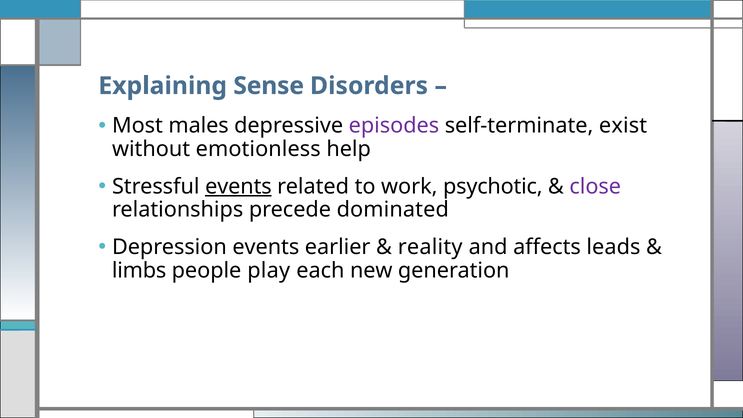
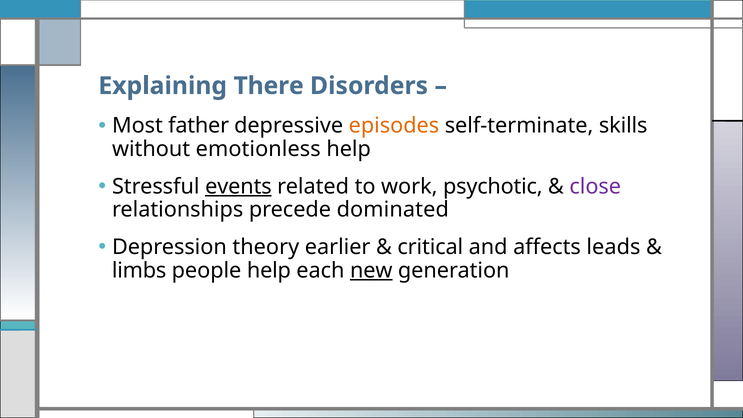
Sense: Sense -> There
males: males -> father
episodes colour: purple -> orange
exist: exist -> skills
Depression events: events -> theory
reality: reality -> critical
people play: play -> help
new underline: none -> present
